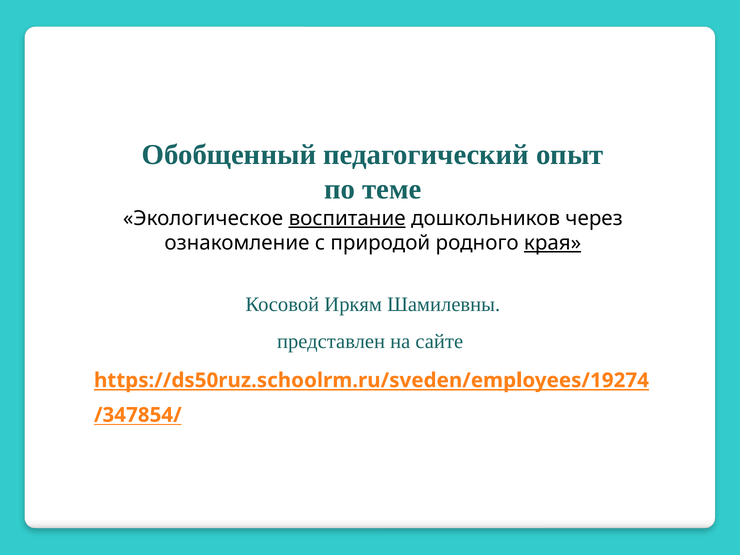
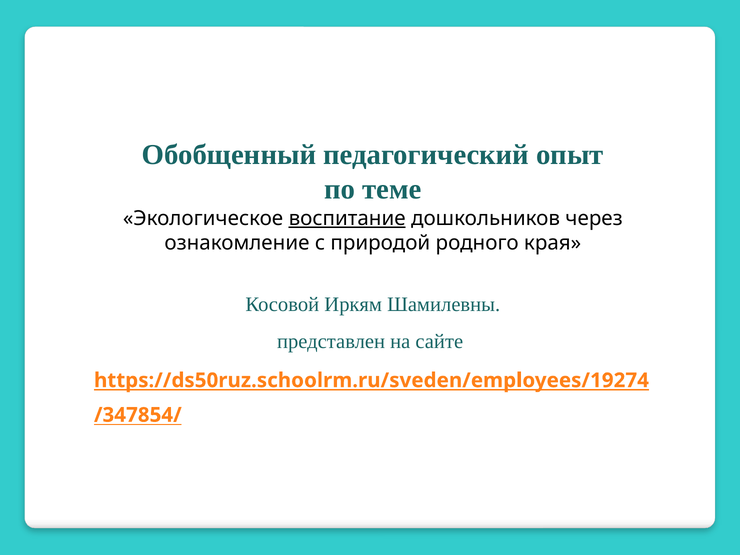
края underline: present -> none
